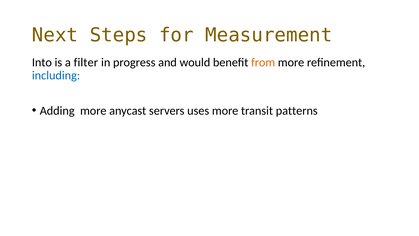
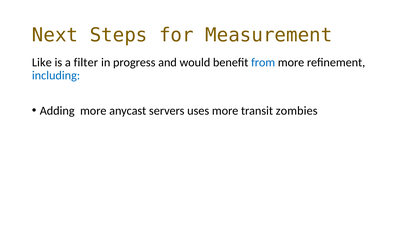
Into: Into -> Like
from colour: orange -> blue
patterns: patterns -> zombies
